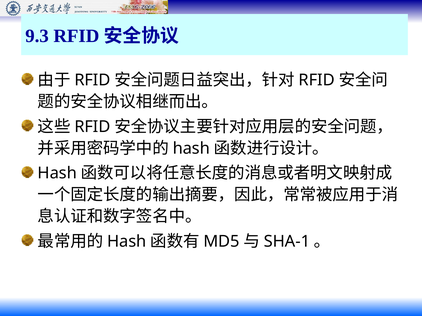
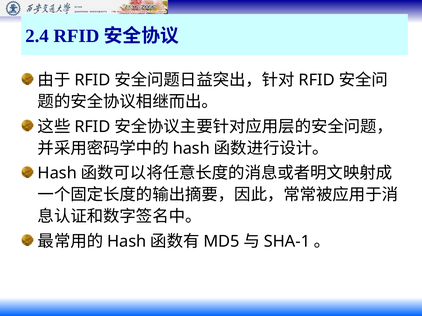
9.3: 9.3 -> 2.4
